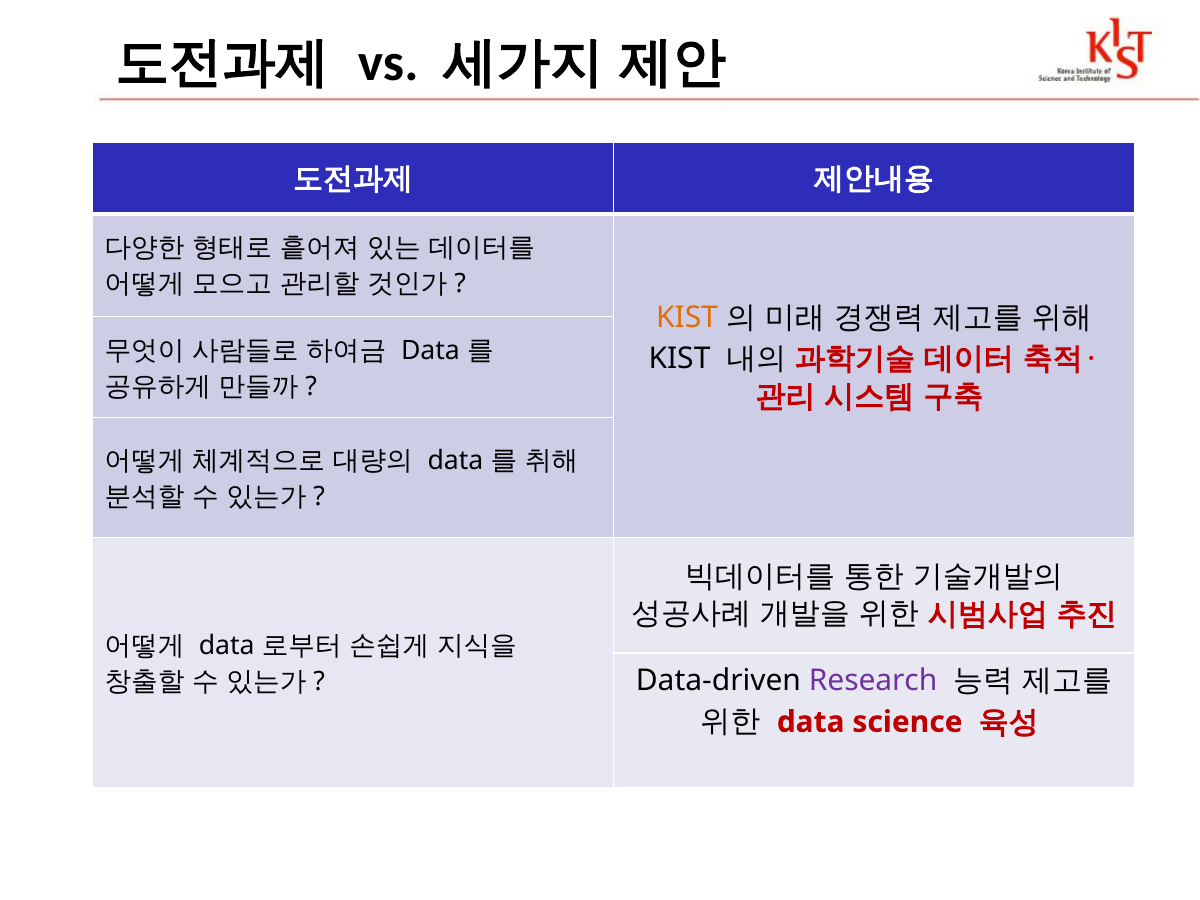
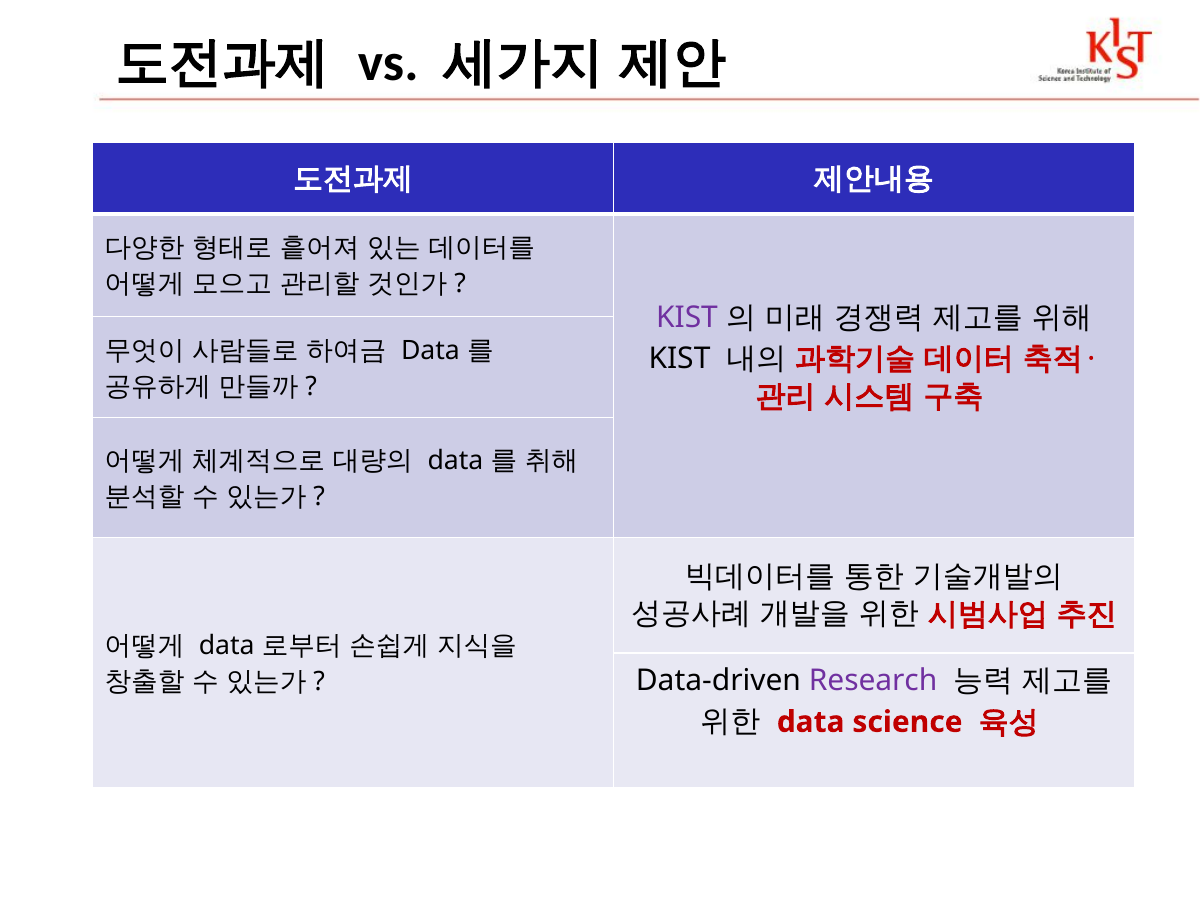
KIST at (687, 317) colour: orange -> purple
